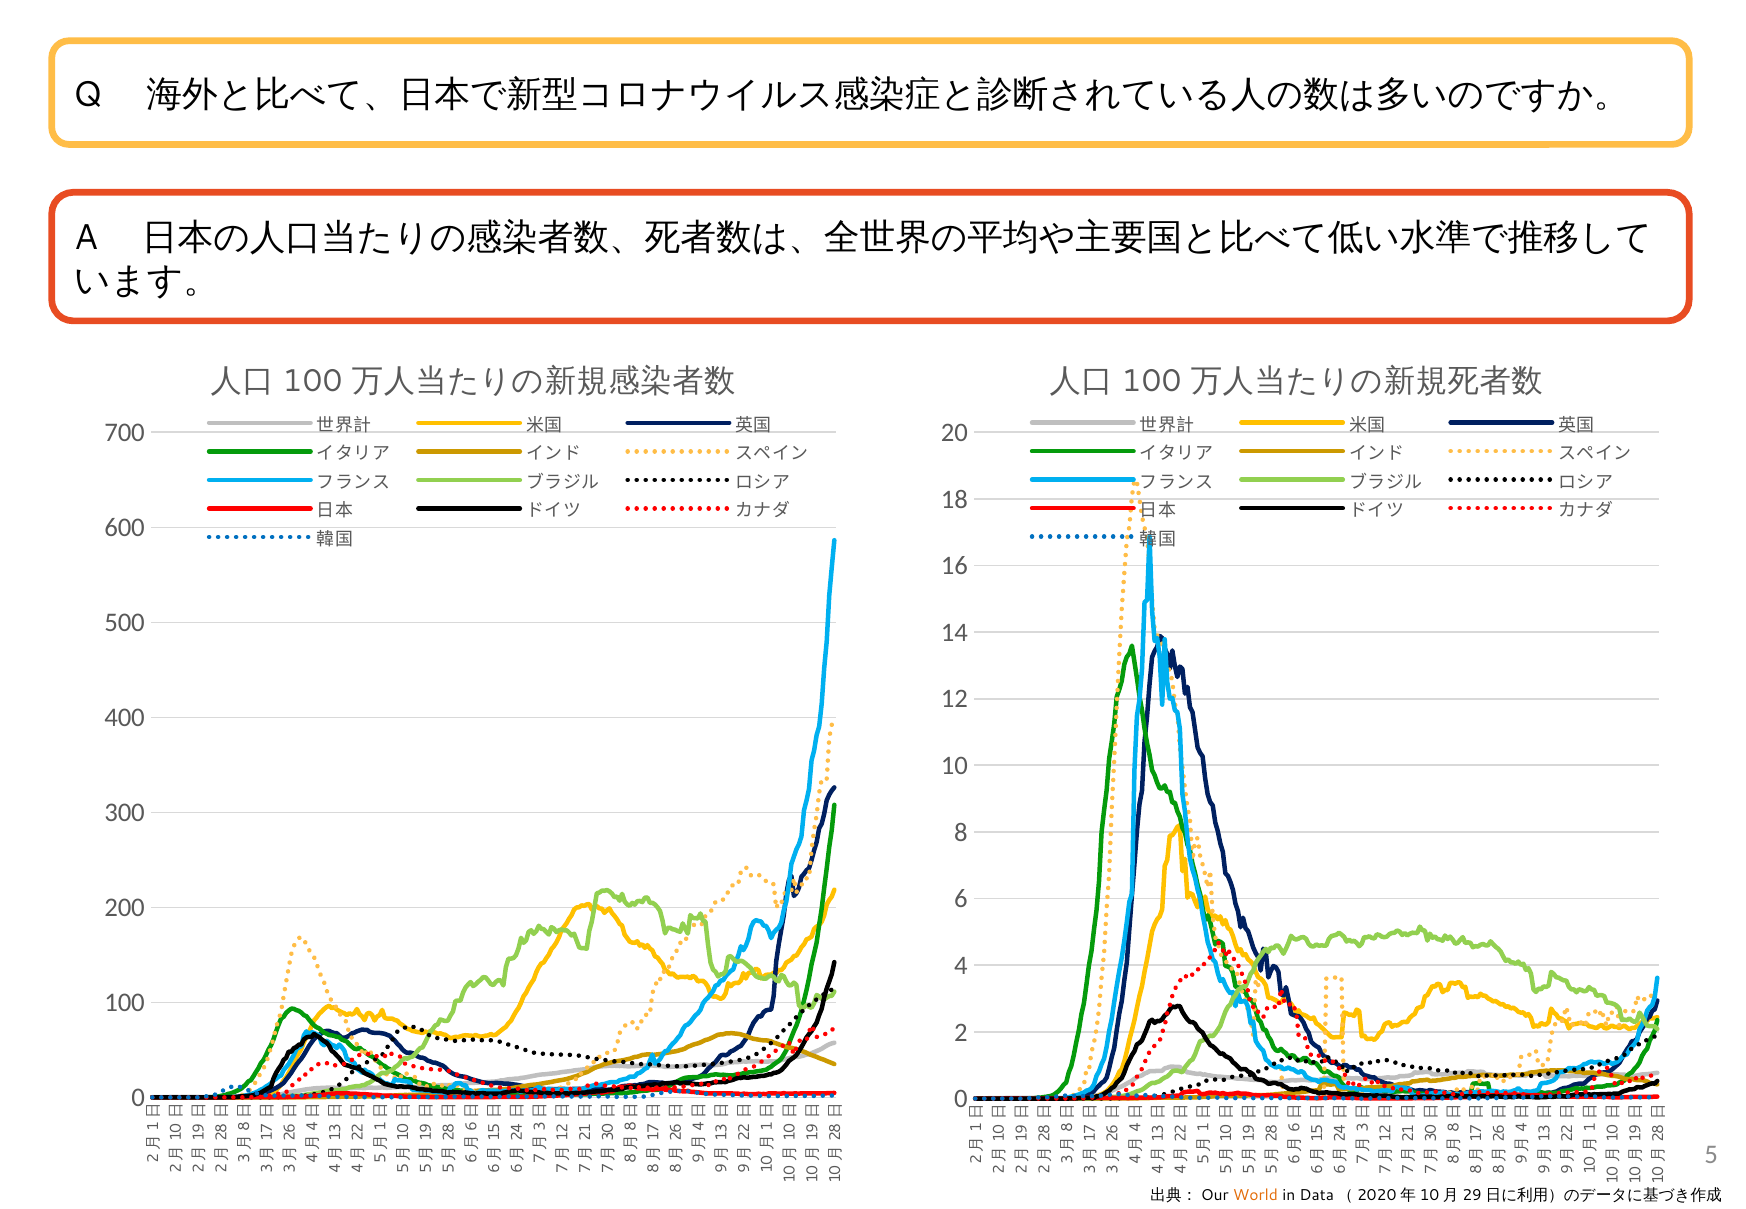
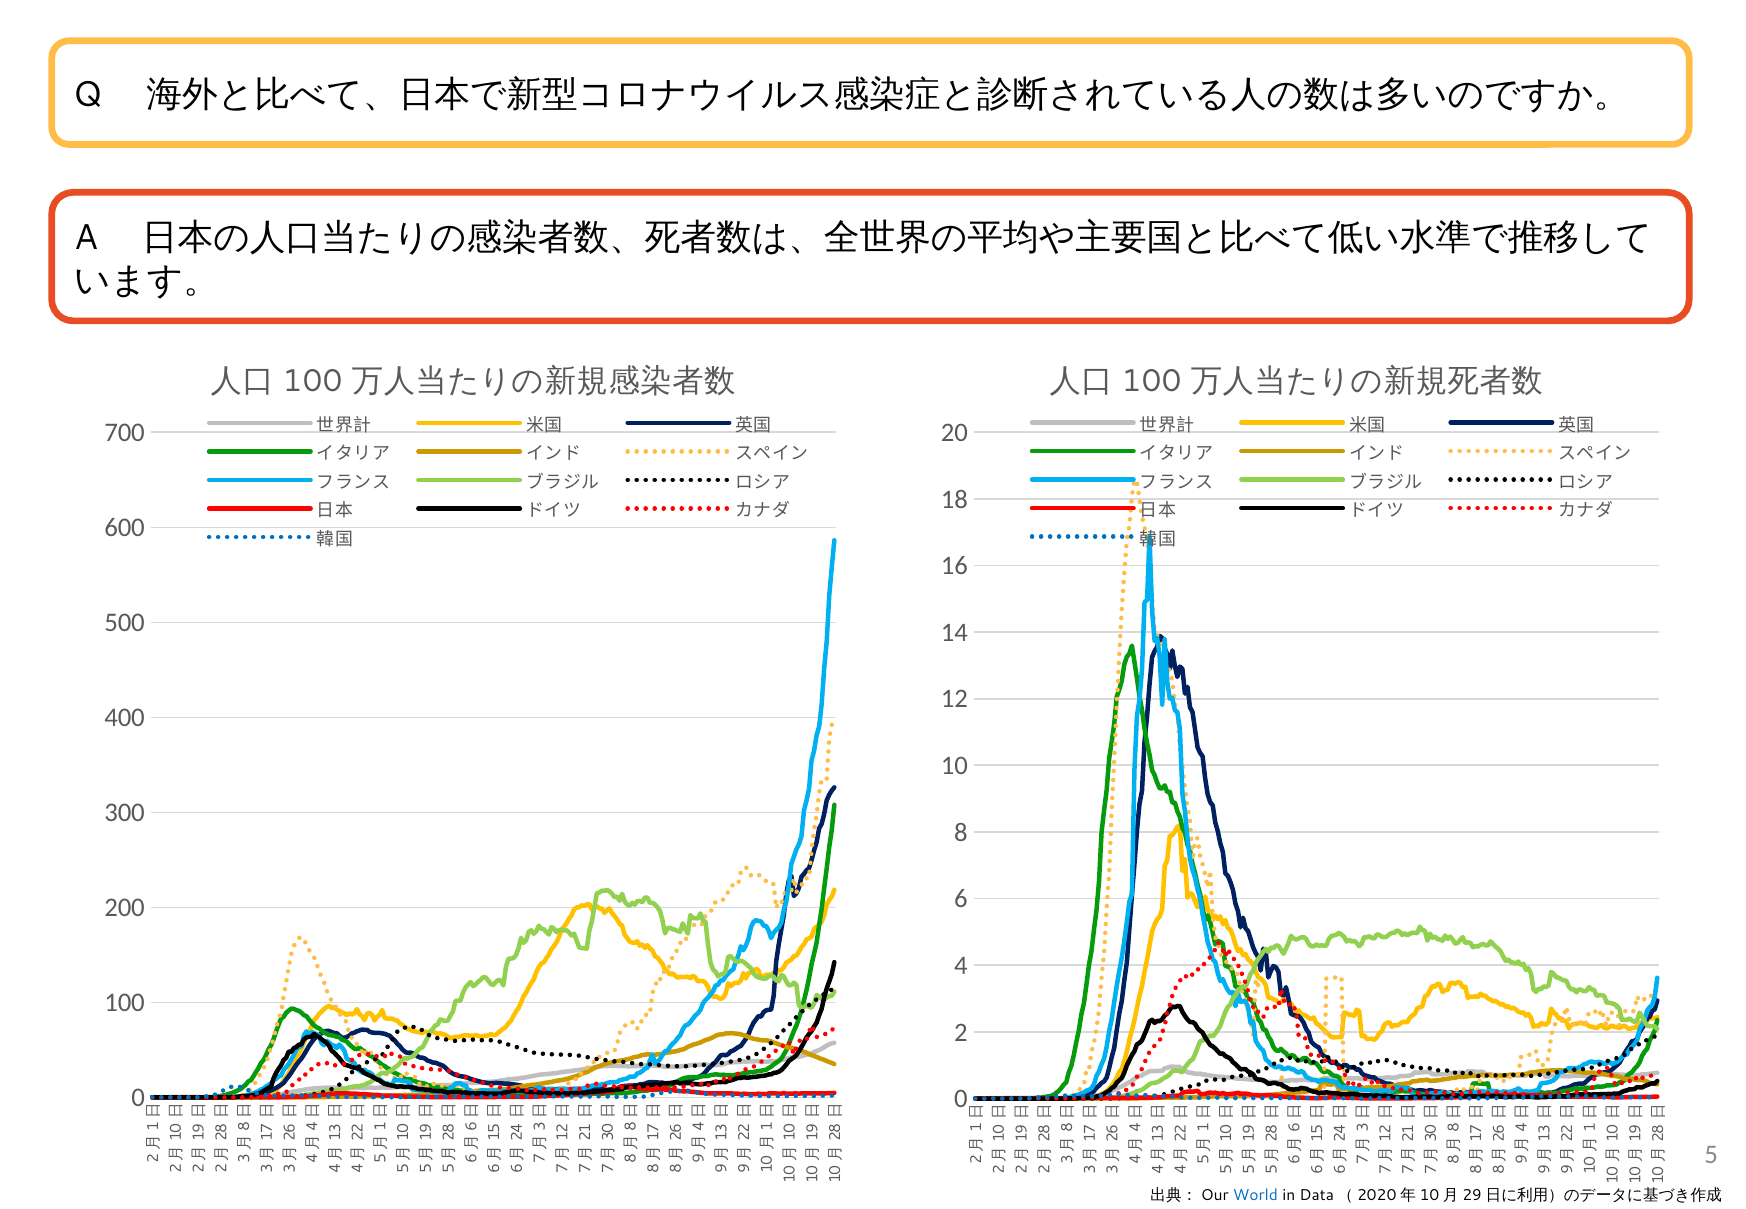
World colour: orange -> blue
